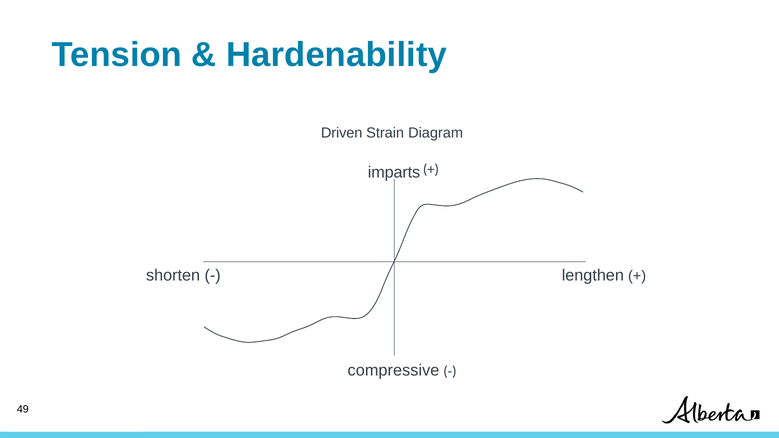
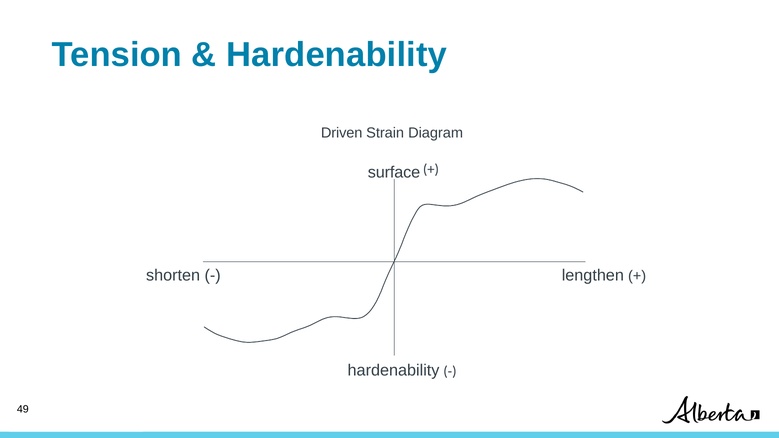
imparts: imparts -> surface
compressive at (393, 371): compressive -> hardenability
